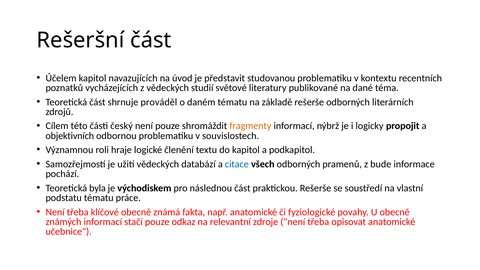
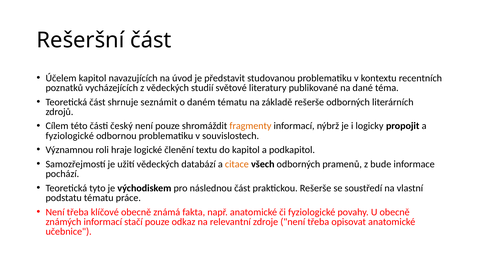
prováděl: prováděl -> seznámit
objektivních at (70, 136): objektivních -> fyziologické
citace colour: blue -> orange
byla: byla -> tyto
